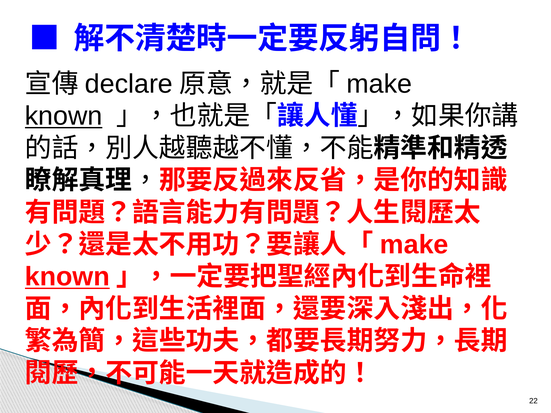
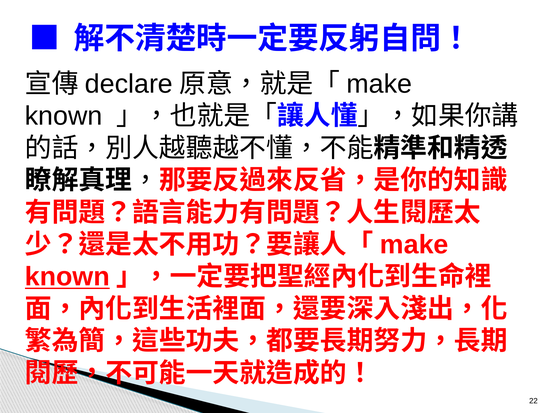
known at (64, 116) underline: present -> none
